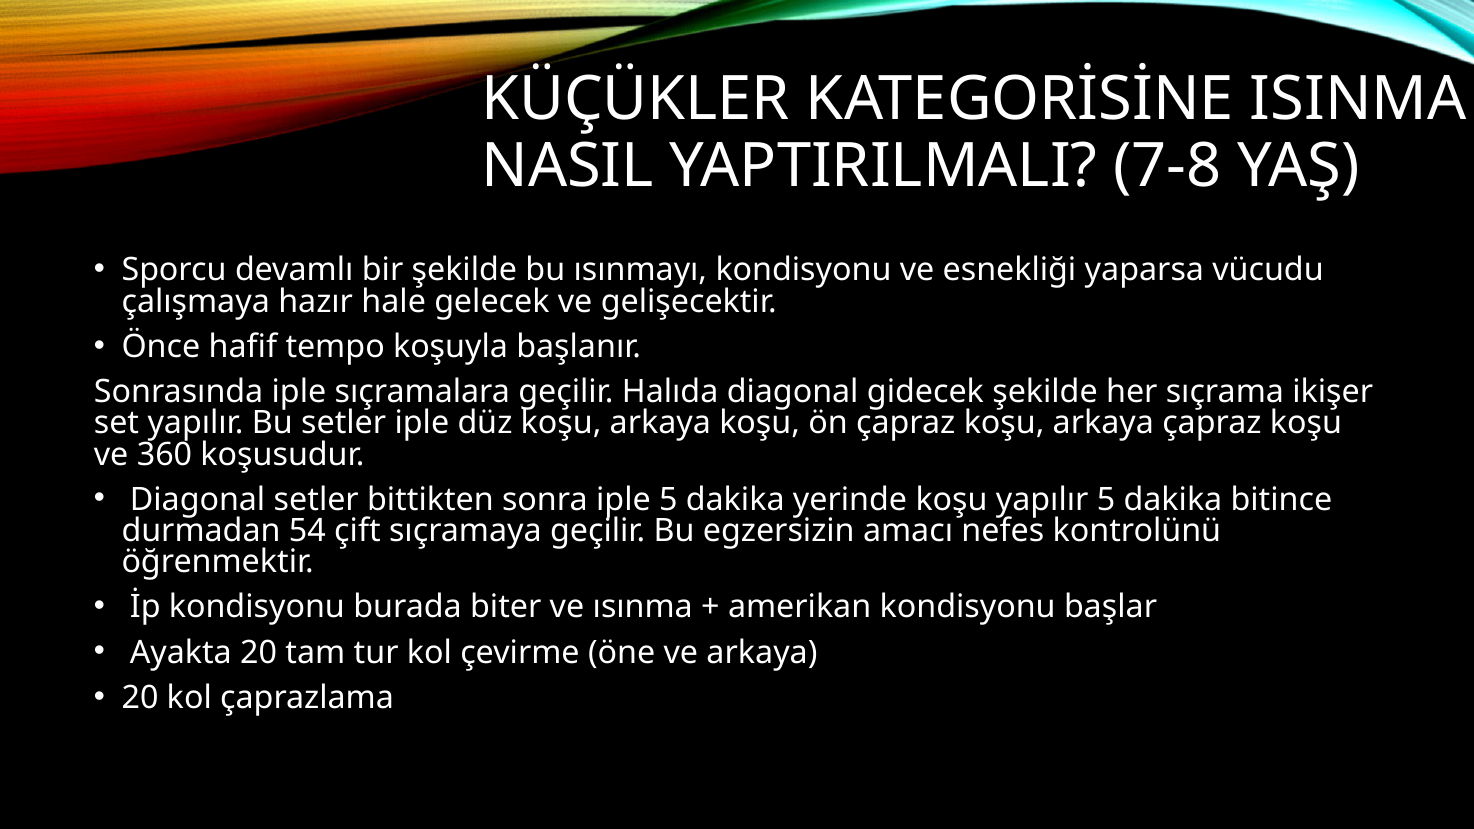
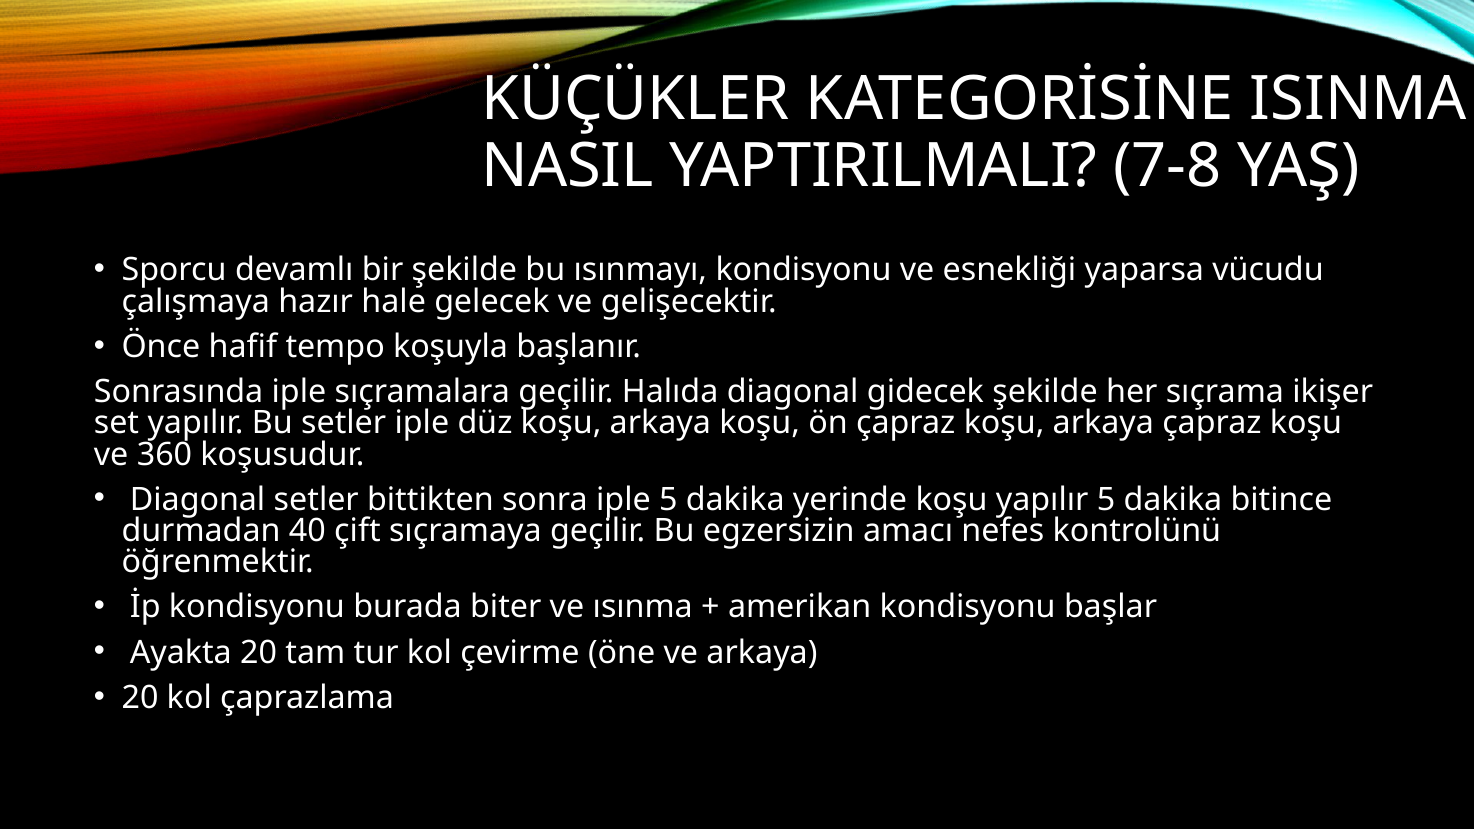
54: 54 -> 40
